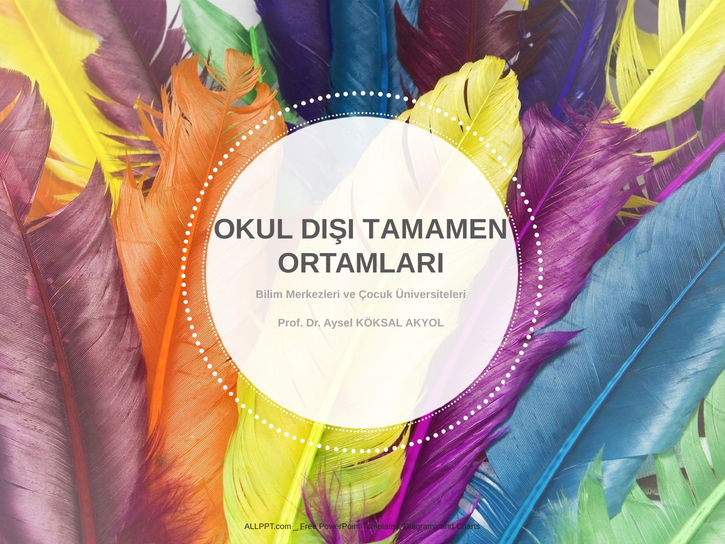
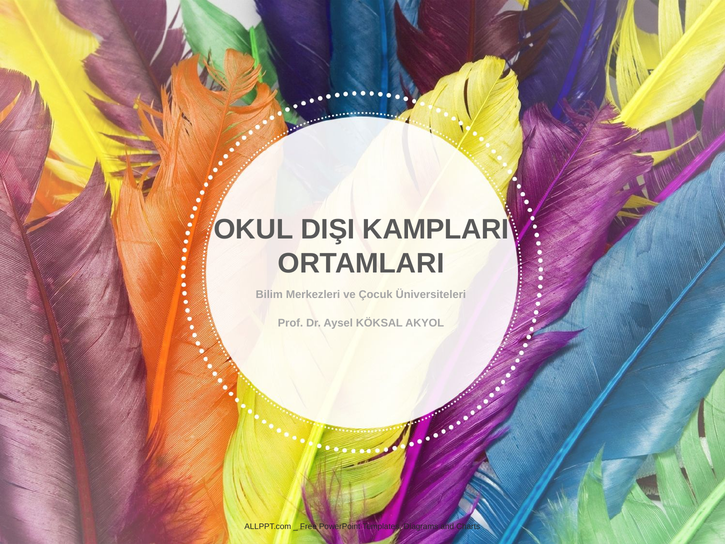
TAMAMEN: TAMAMEN -> KAMPLARI
